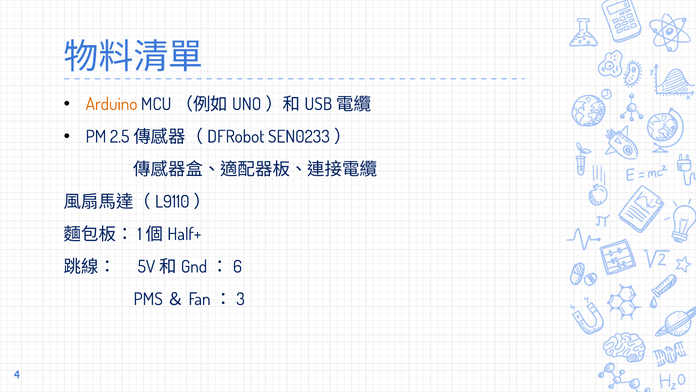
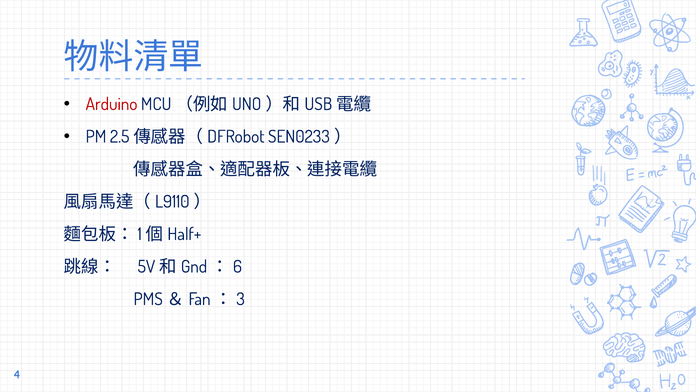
Arduino colour: orange -> red
